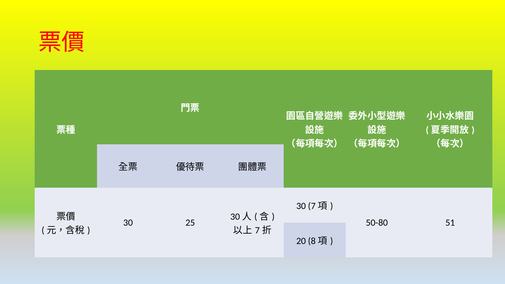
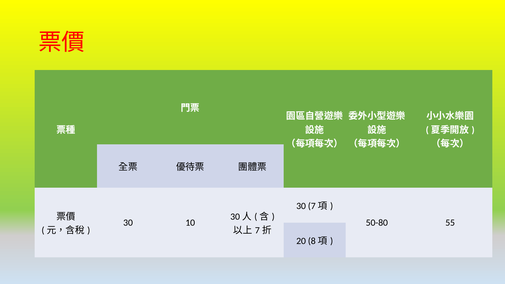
25: 25 -> 10
51: 51 -> 55
